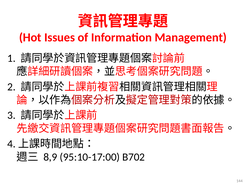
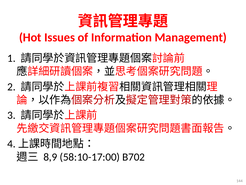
95:10-17:00: 95:10-17:00 -> 58:10-17:00
